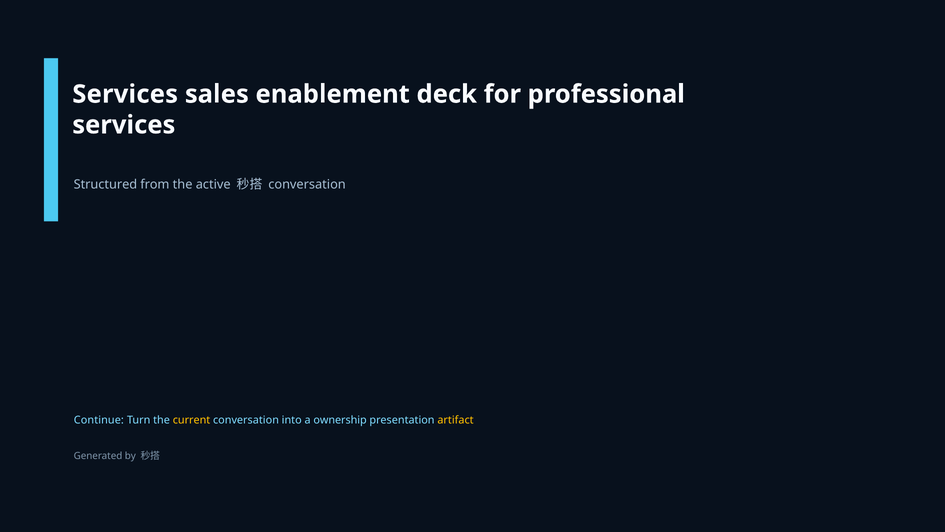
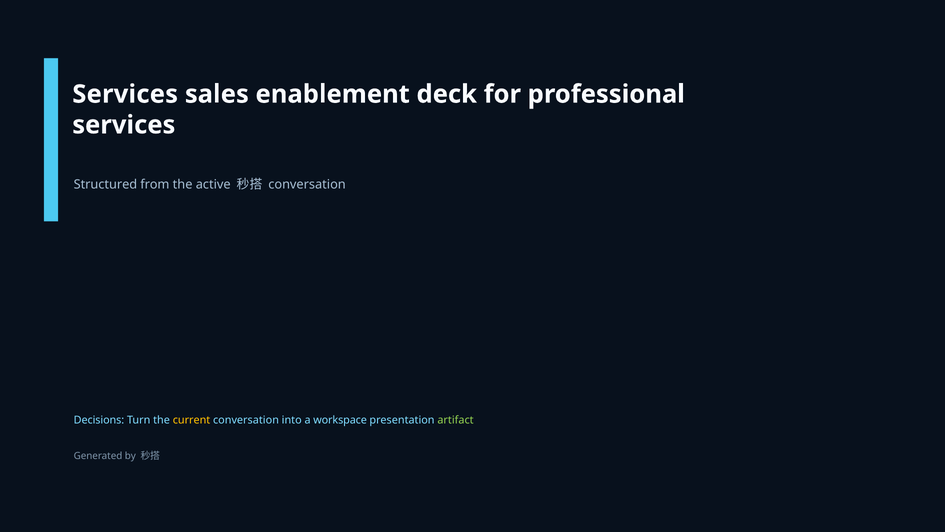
Continue: Continue -> Decisions
ownership: ownership -> workspace
artifact colour: yellow -> light green
